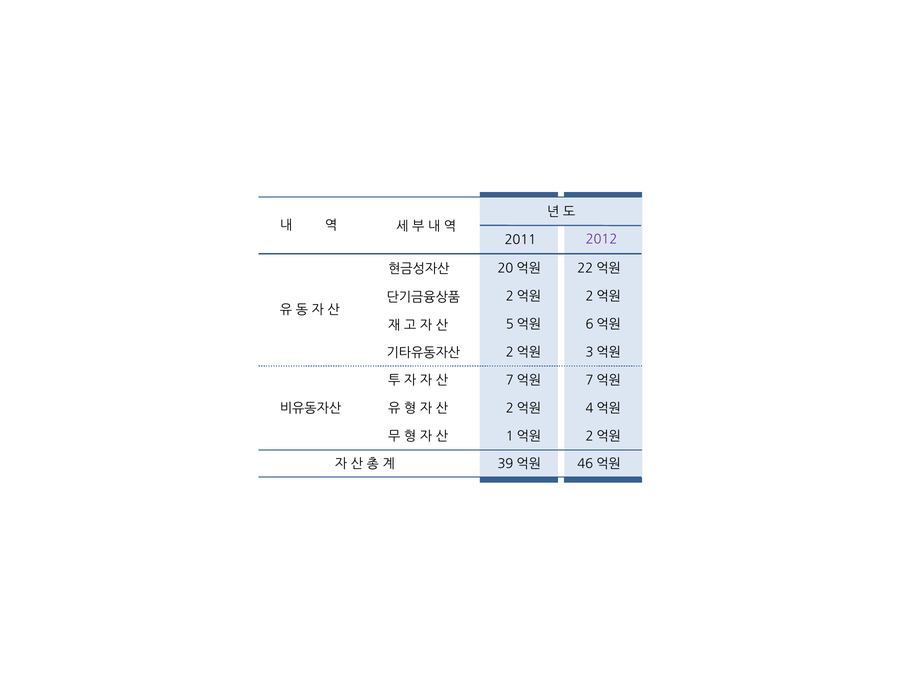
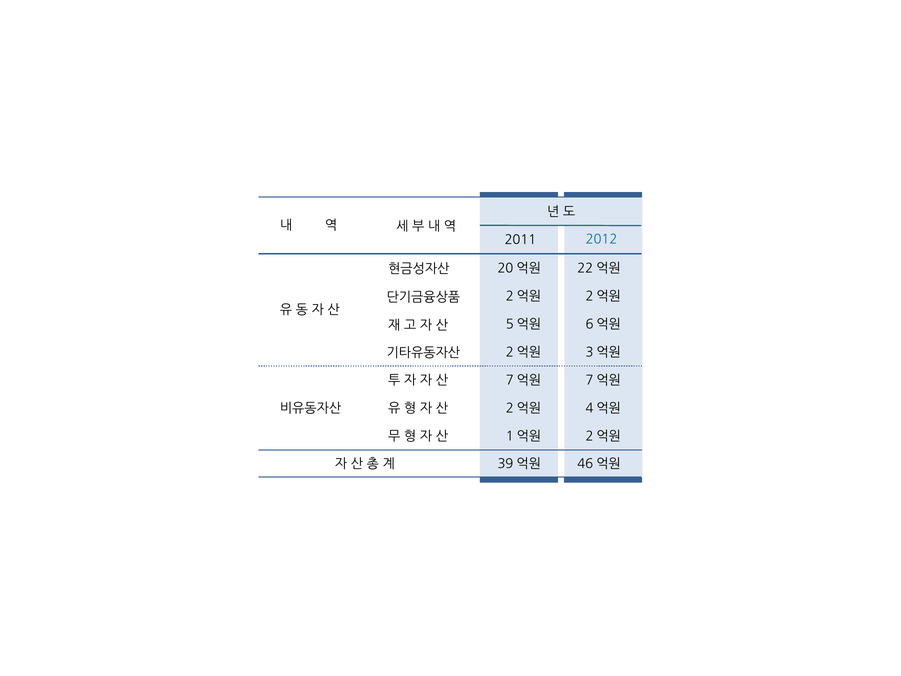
2012 colour: purple -> blue
